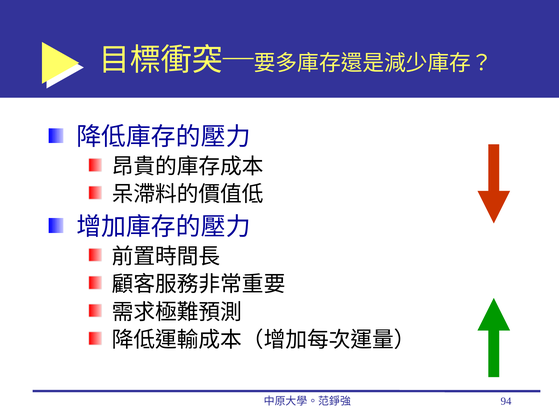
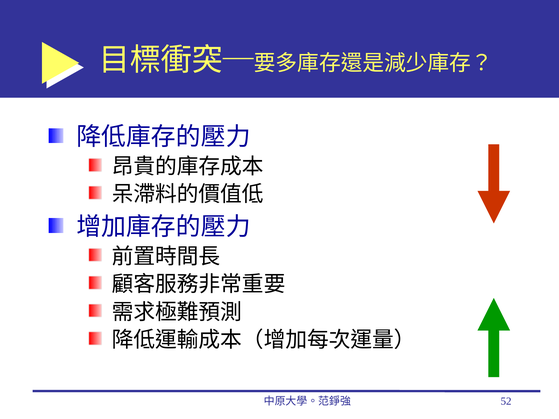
94: 94 -> 52
